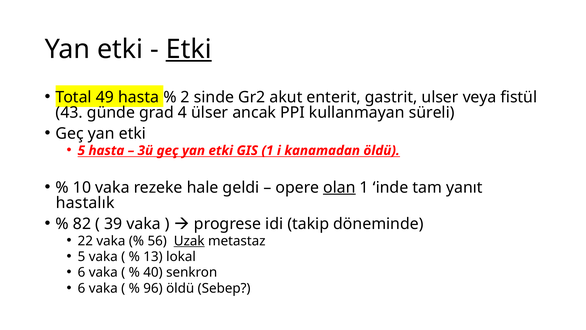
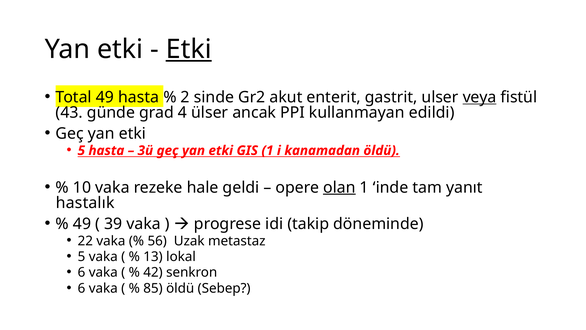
veya underline: none -> present
süreli: süreli -> edildi
82 at (82, 224): 82 -> 49
Uzak underline: present -> none
40: 40 -> 42
96: 96 -> 85
